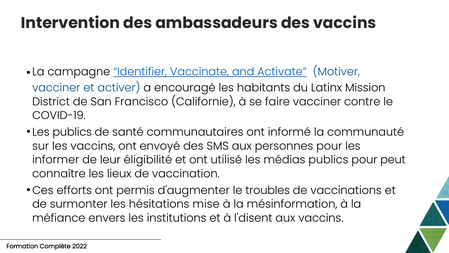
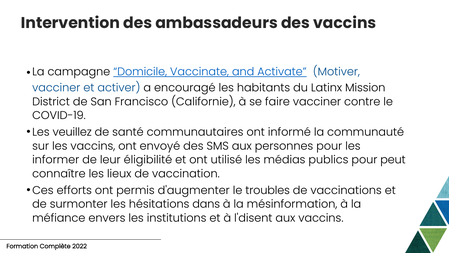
Identifier: Identifier -> Domicile
Les publics: publics -> veuillez
mise: mise -> dans
